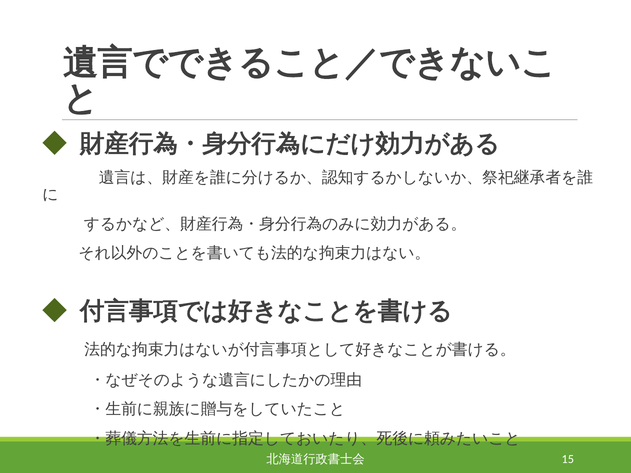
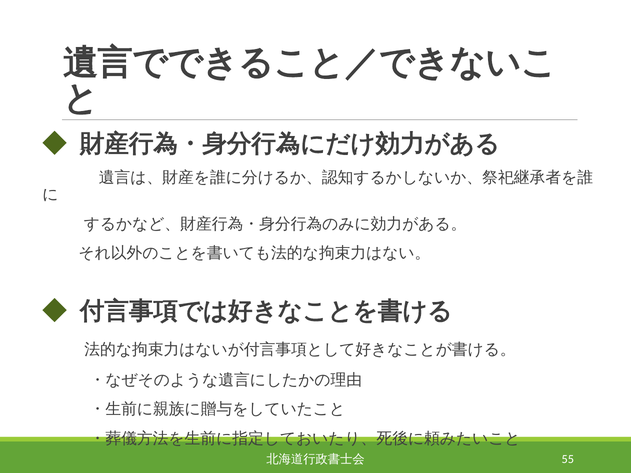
15: 15 -> 55
